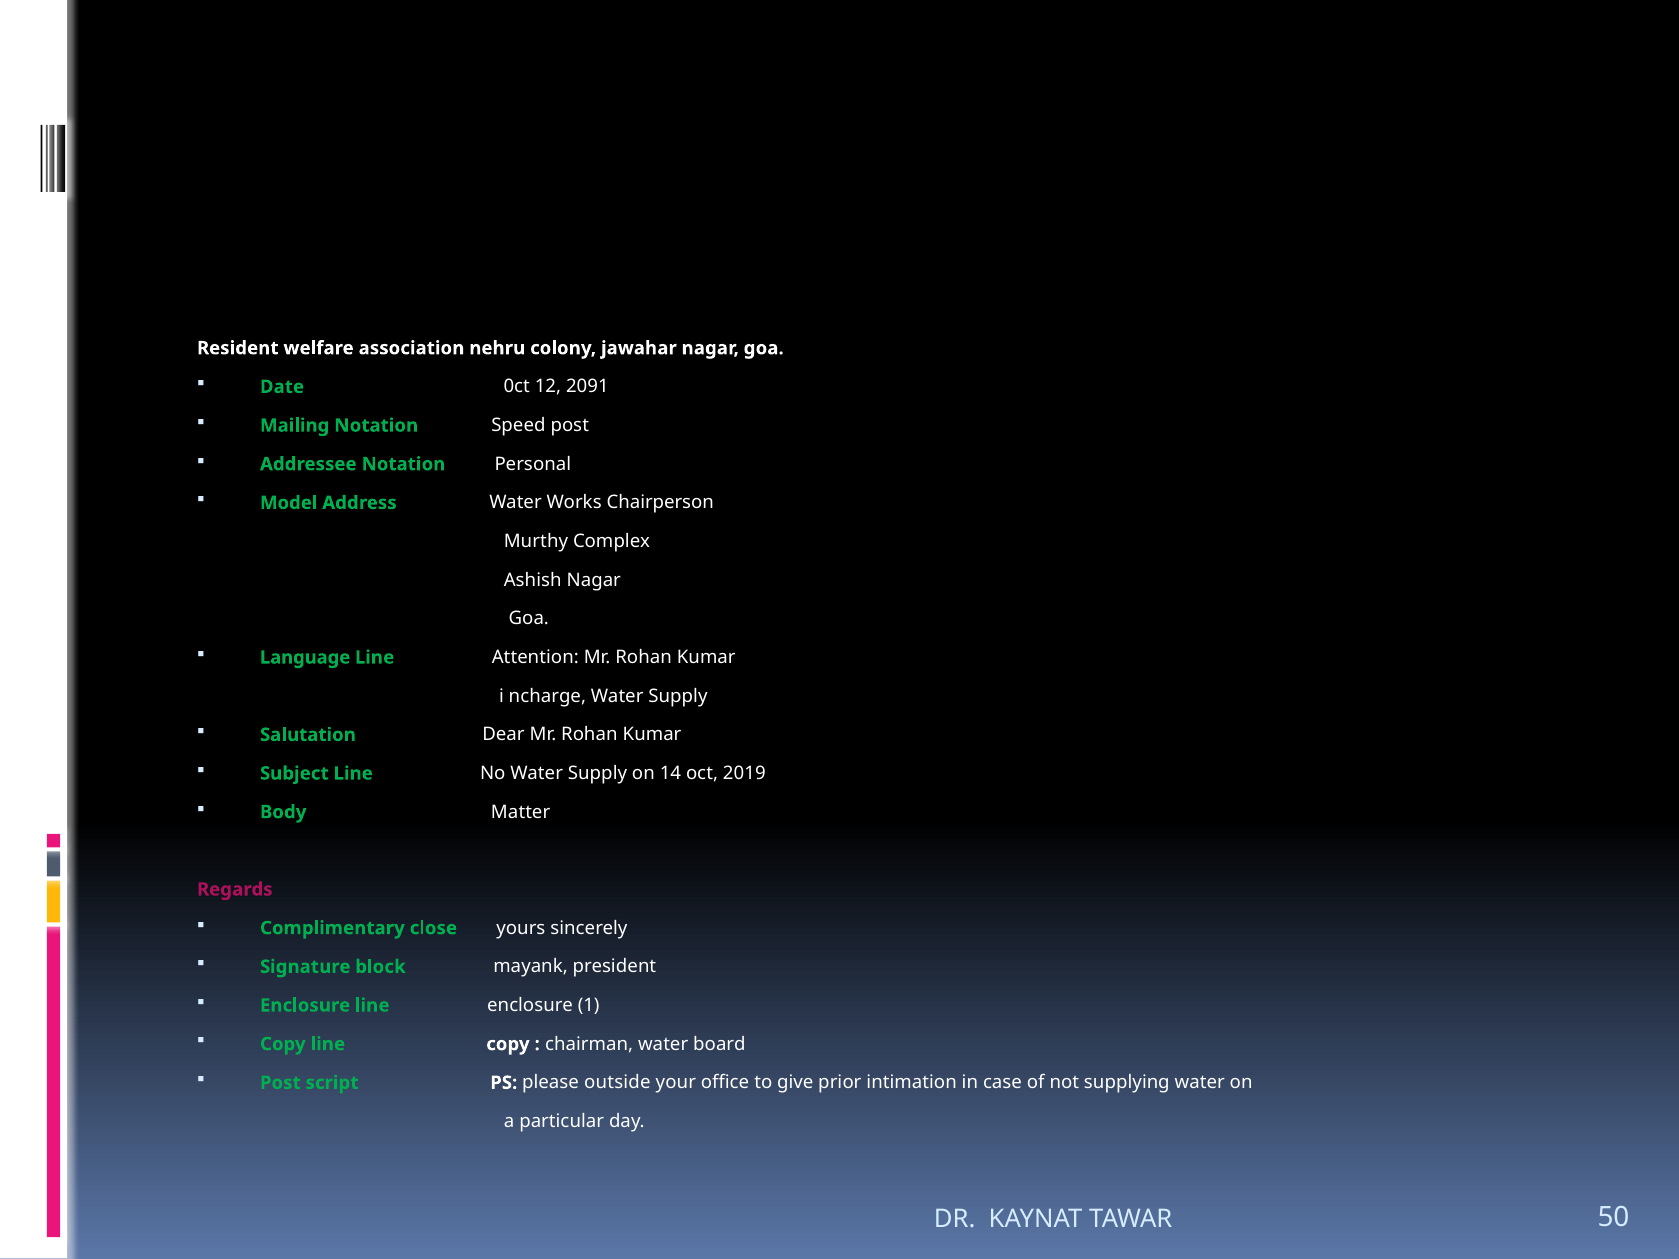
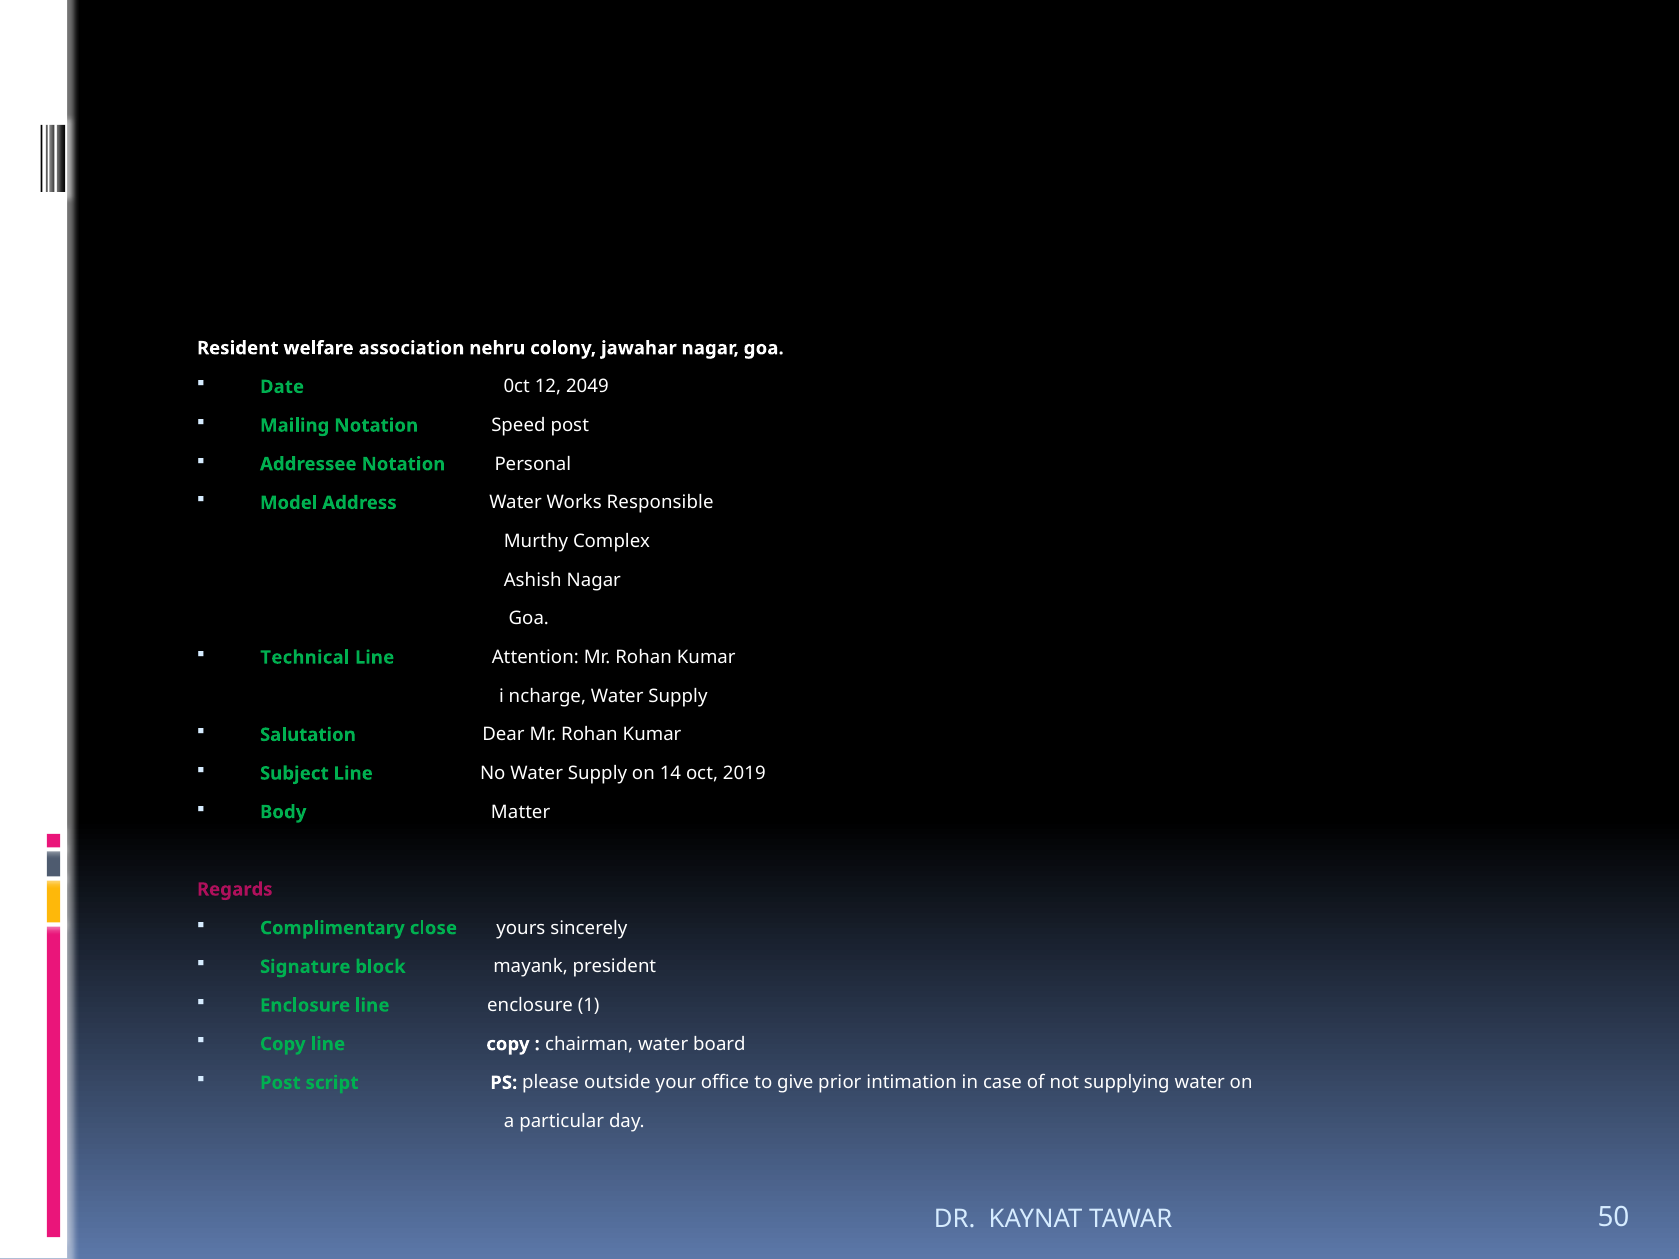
2091: 2091 -> 2049
Chairperson: Chairperson -> Responsible
Language: Language -> Technical
